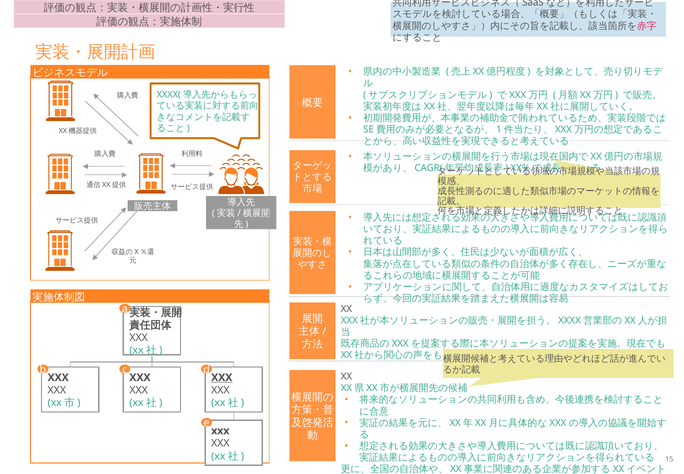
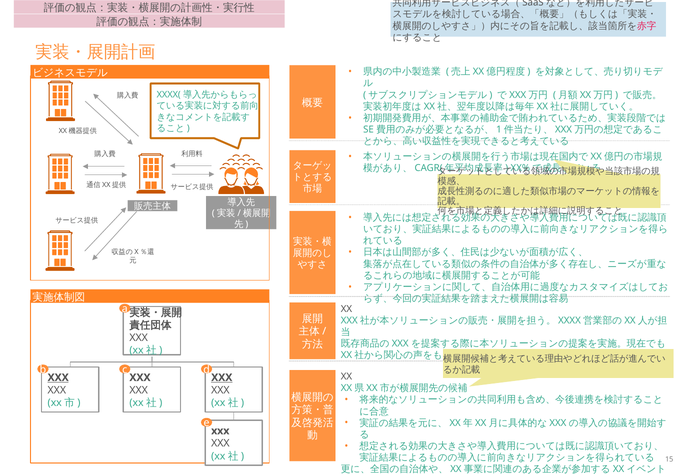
XXX at (58, 377) underline: none -> present
